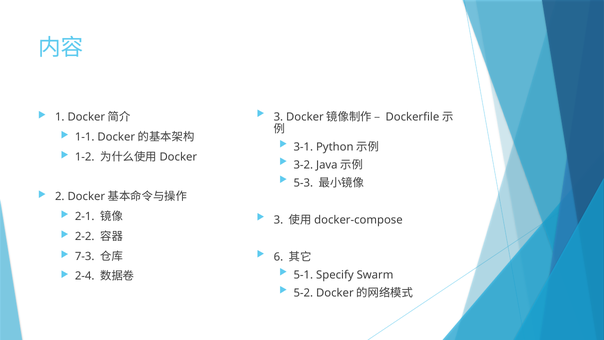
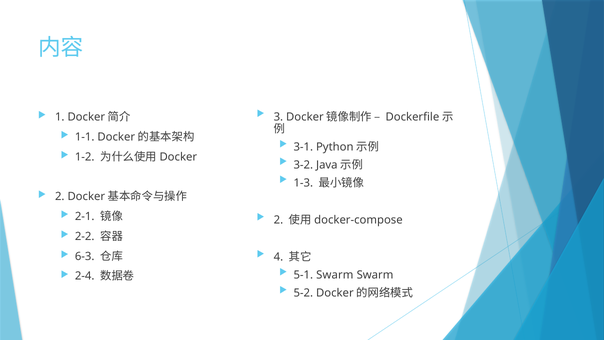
5-3: 5-3 -> 1-3
3 at (278, 220): 3 -> 2
6: 6 -> 4
7-3: 7-3 -> 6-3
5-1 Specify: Specify -> Swarm
